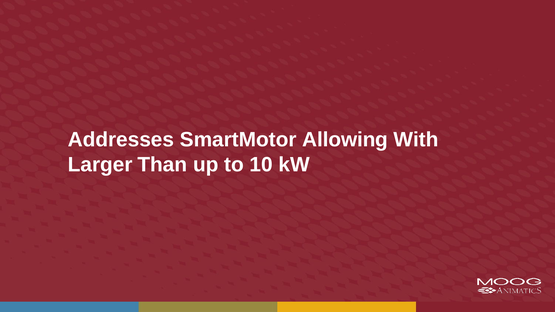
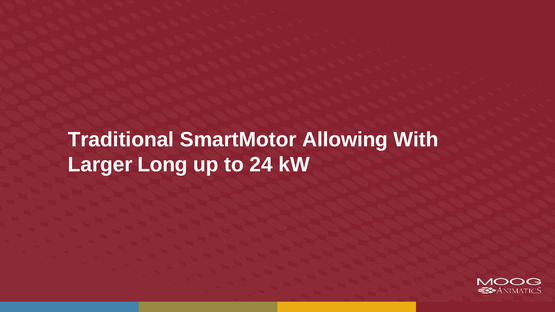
Addresses: Addresses -> Traditional
Than: Than -> Long
10: 10 -> 24
